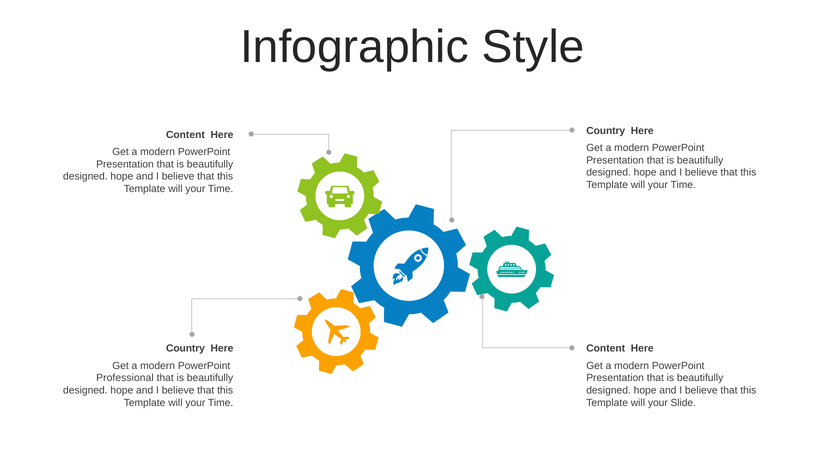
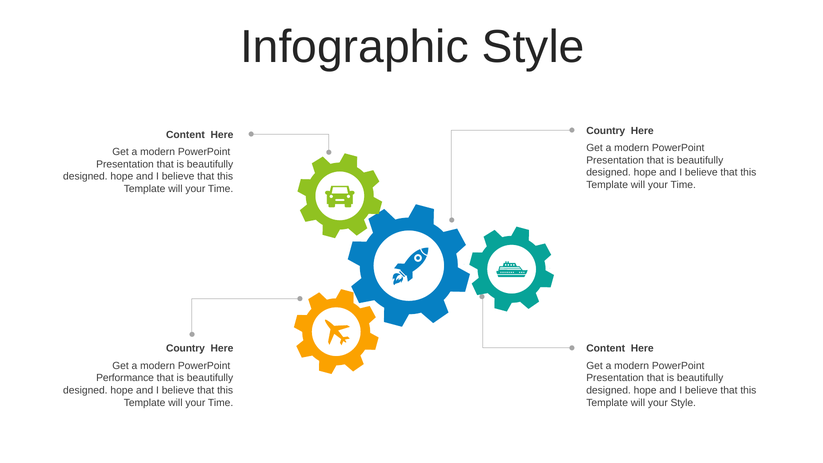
Professional: Professional -> Performance
your Slide: Slide -> Style
